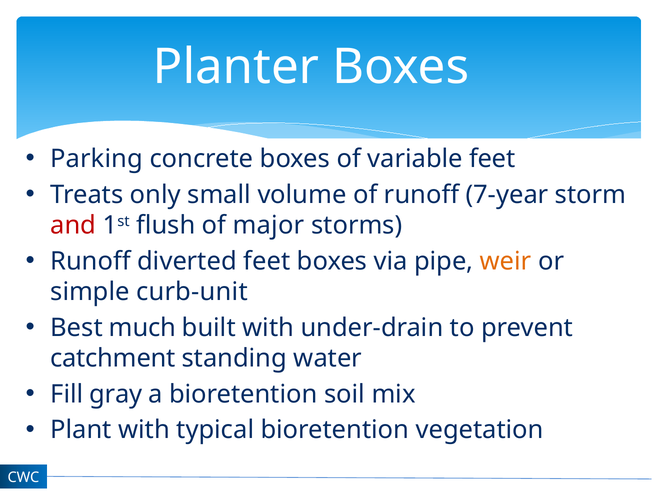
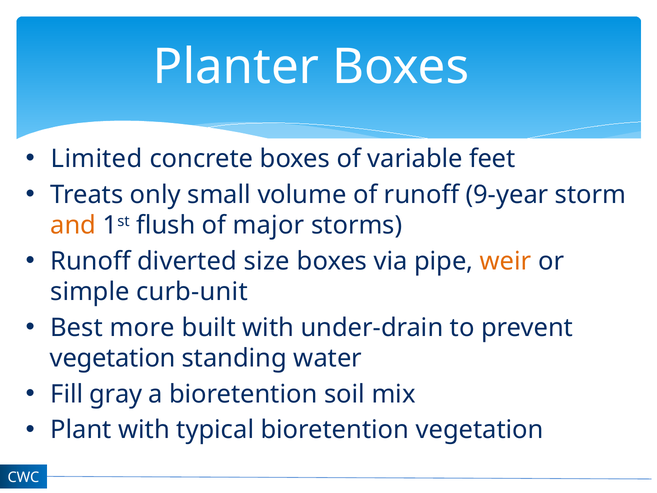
Parking: Parking -> Limited
7-year: 7-year -> 9-year
and colour: red -> orange
diverted feet: feet -> size
much: much -> more
catchment at (113, 358): catchment -> vegetation
